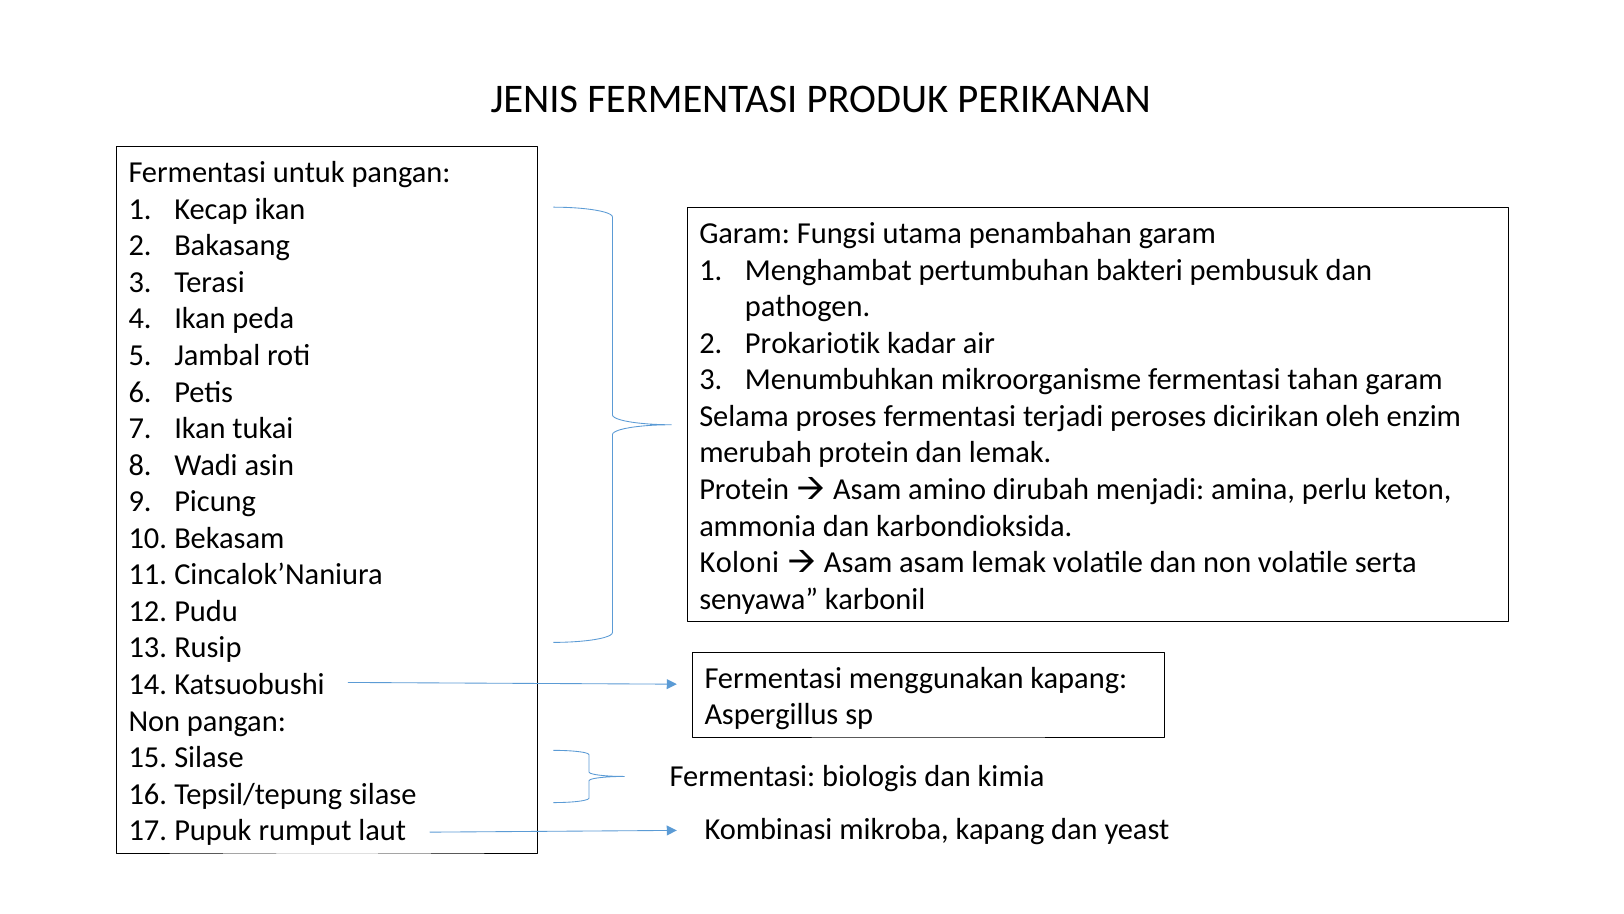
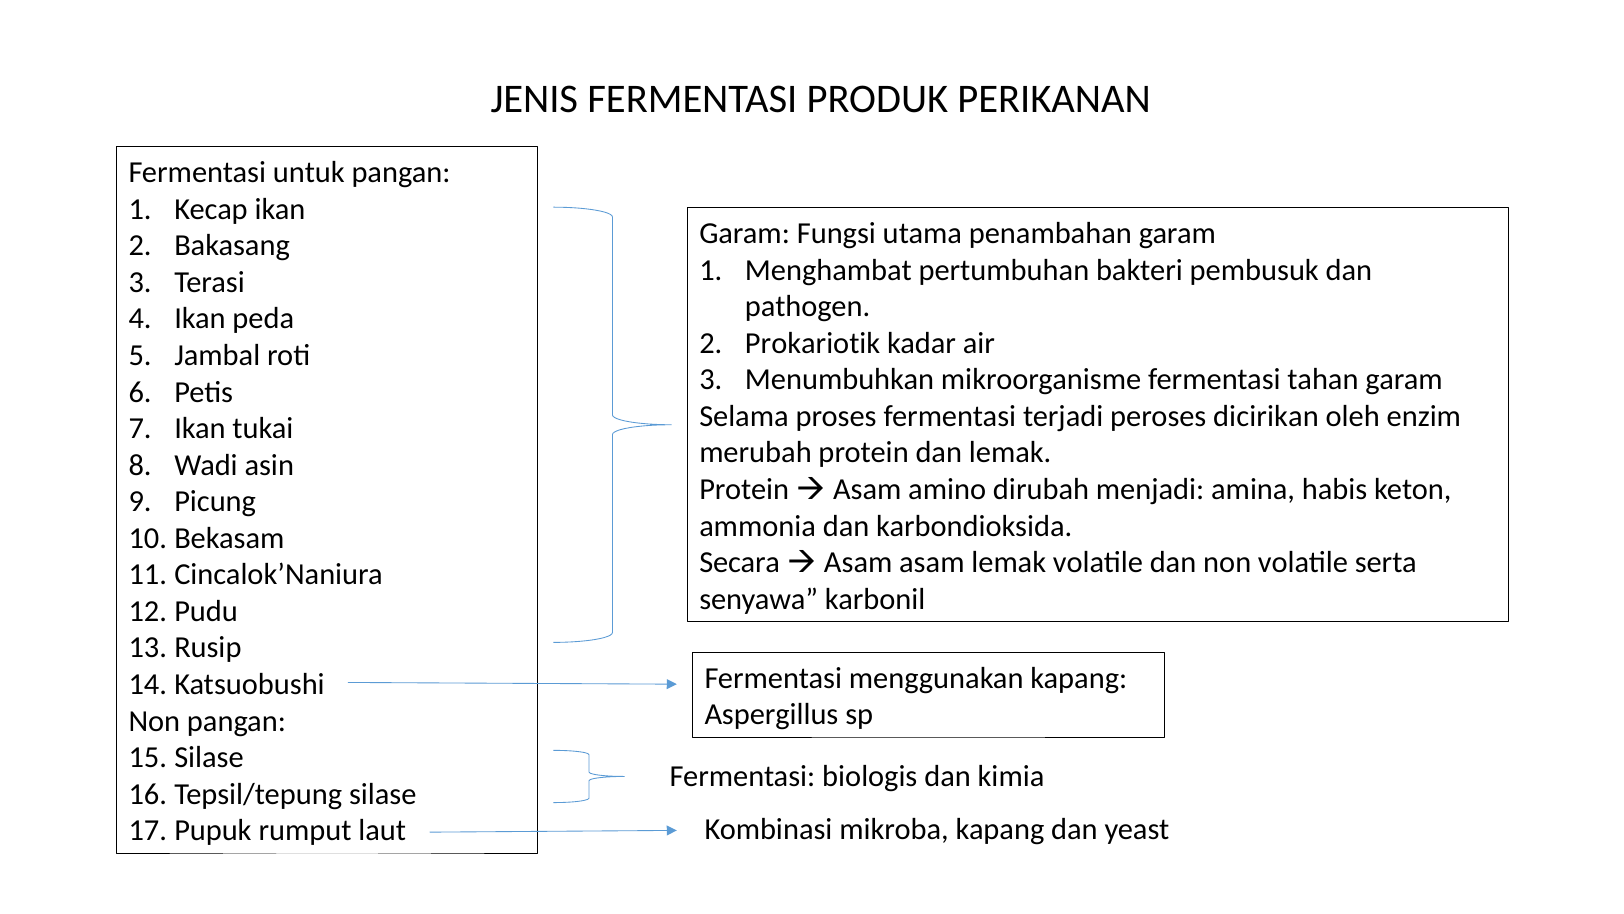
perlu: perlu -> habis
Koloni: Koloni -> Secara
